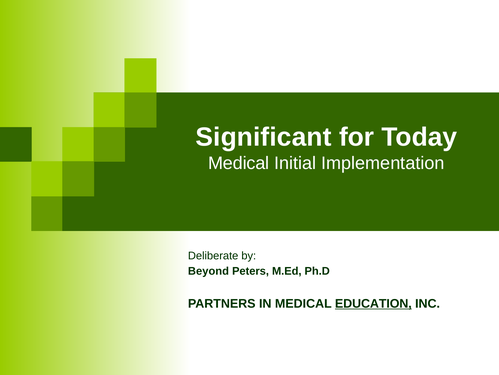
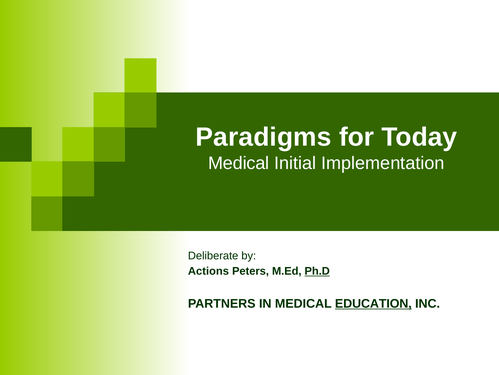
Significant: Significant -> Paradigms
Beyond: Beyond -> Actions
Ph.D underline: none -> present
